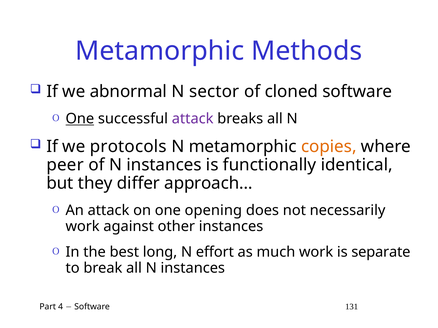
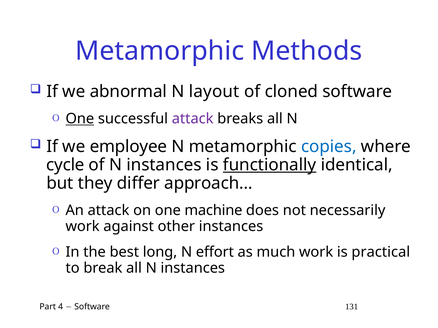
sector: sector -> layout
protocols: protocols -> employee
copies colour: orange -> blue
peer: peer -> cycle
functionally underline: none -> present
opening: opening -> machine
separate: separate -> practical
